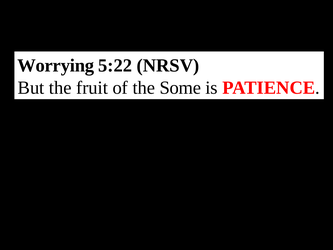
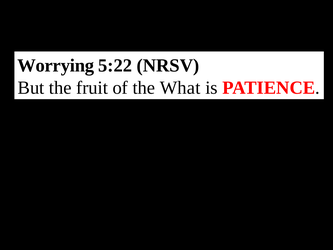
Some: Some -> What
